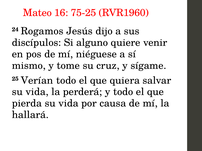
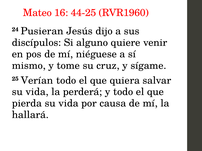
75-25: 75-25 -> 44-25
Rogamos: Rogamos -> Pusieran
